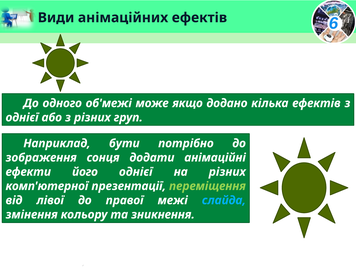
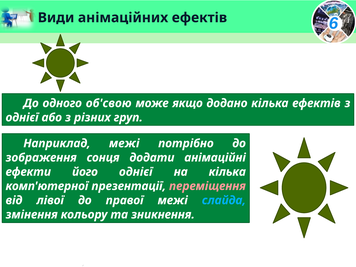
об'межі: об'межі -> об'свою
Наприклад бути: бути -> межі
на різних: різних -> кілька
переміщення colour: light green -> pink
